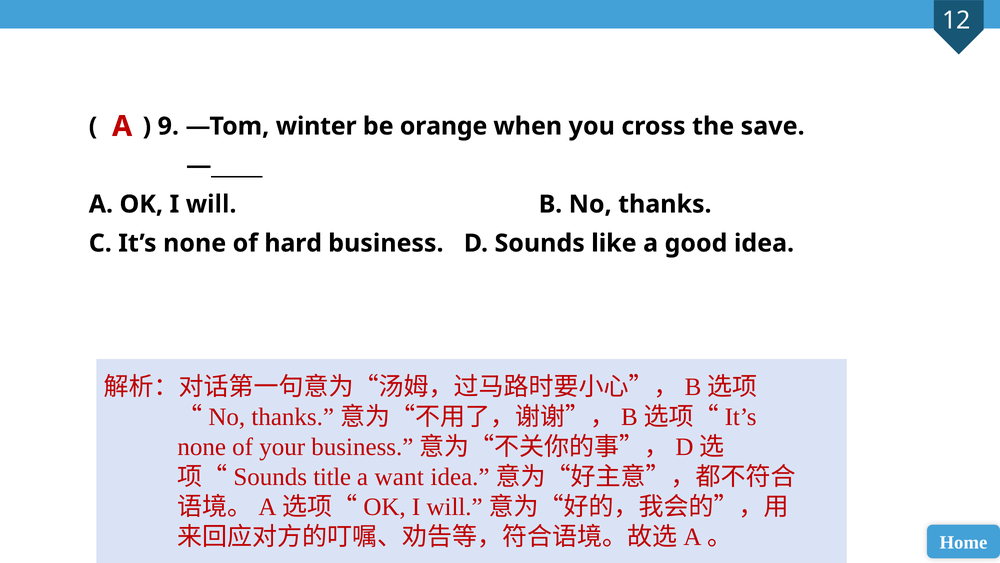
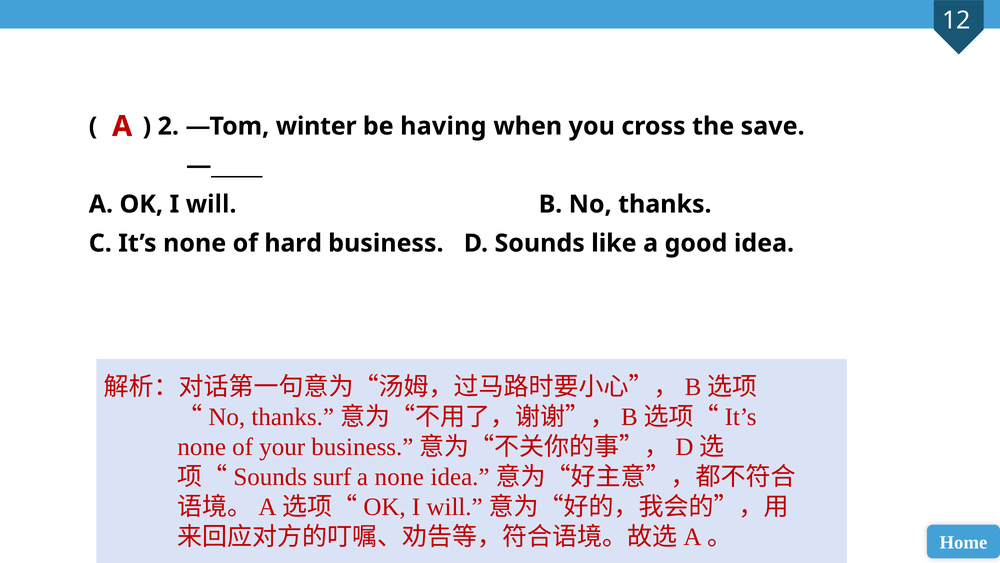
9: 9 -> 2
orange: orange -> having
title: title -> surf
a want: want -> none
